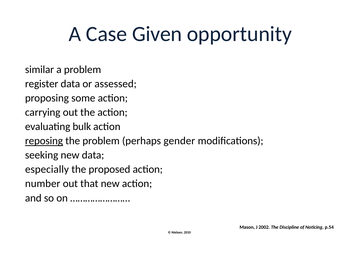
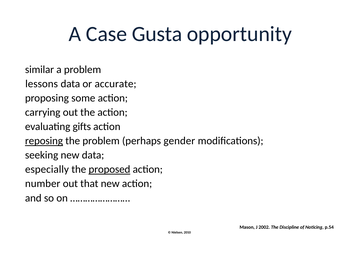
Given: Given -> Gusta
register: register -> lessons
assessed: assessed -> accurate
bulk: bulk -> gifts
proposed underline: none -> present
